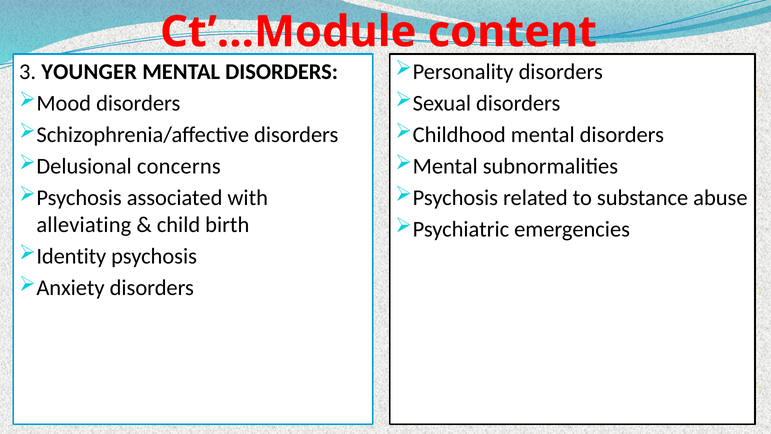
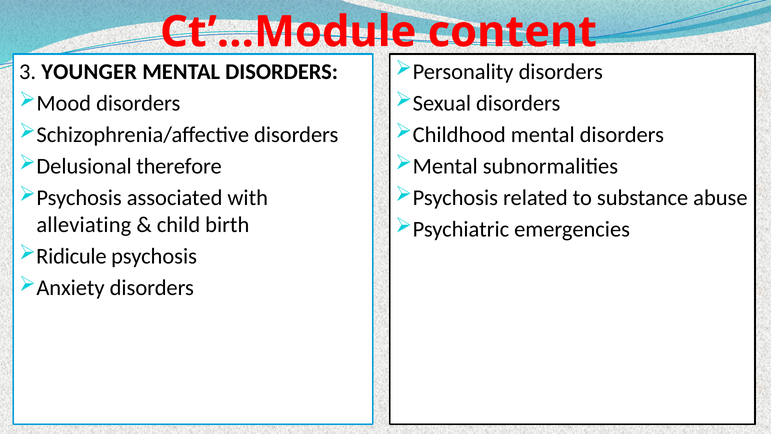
concerns: concerns -> therefore
Identity: Identity -> Ridicule
